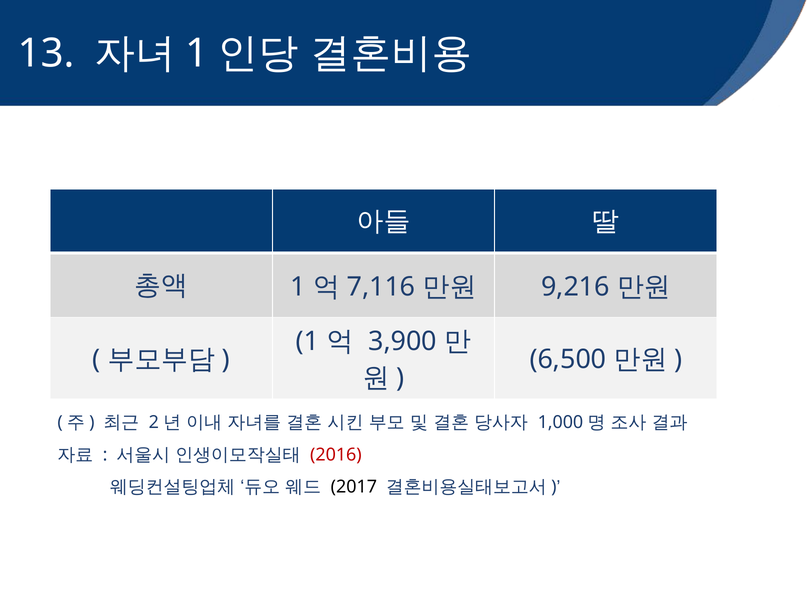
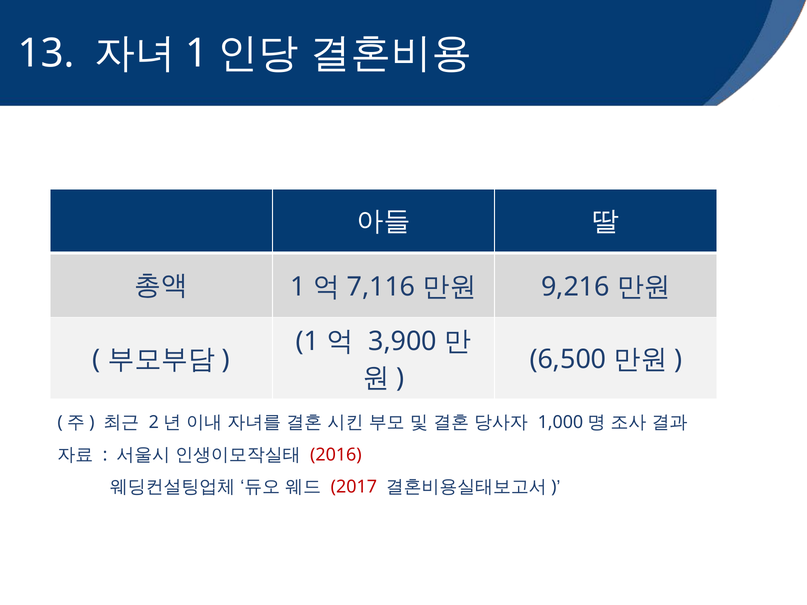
2017 colour: black -> red
